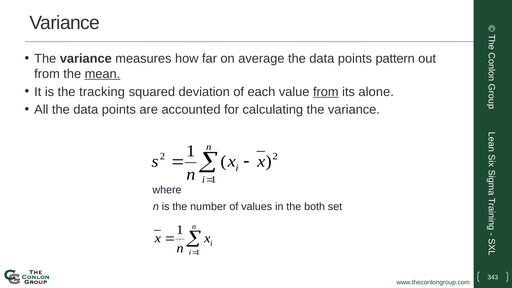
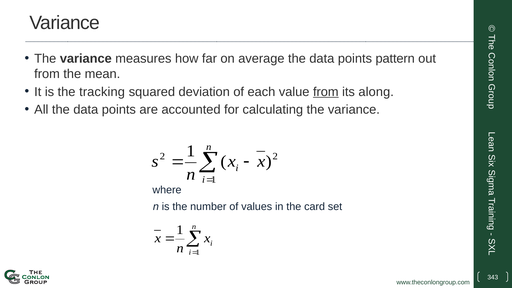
mean underline: present -> none
alone: alone -> along
both: both -> card
